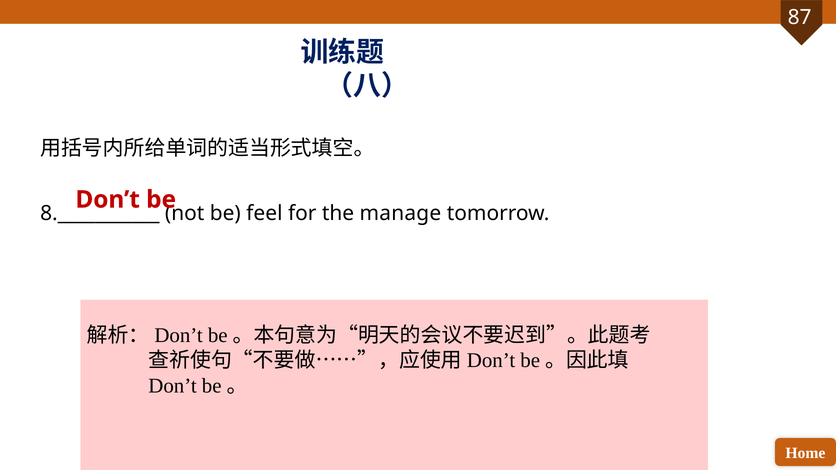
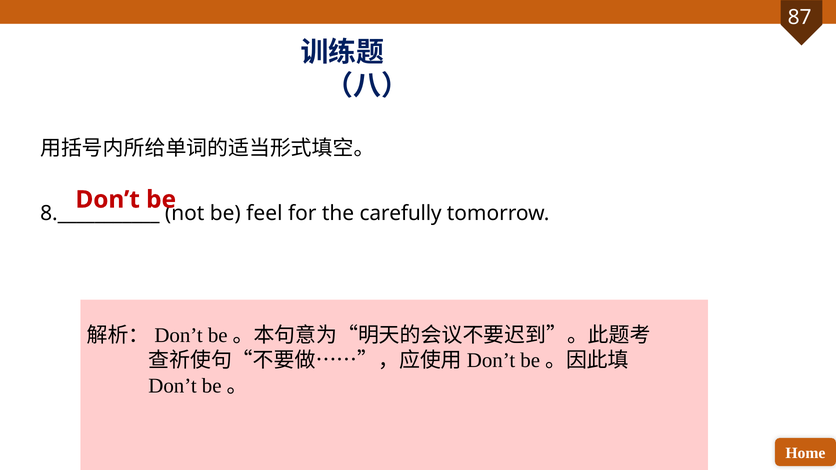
manage: manage -> carefully
